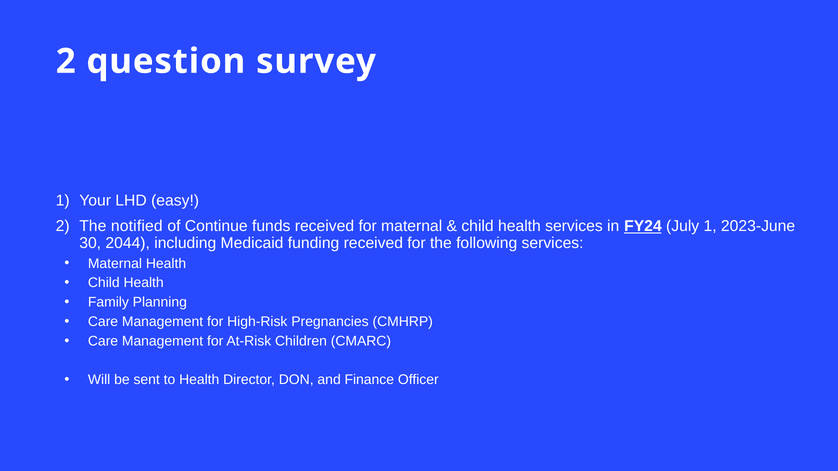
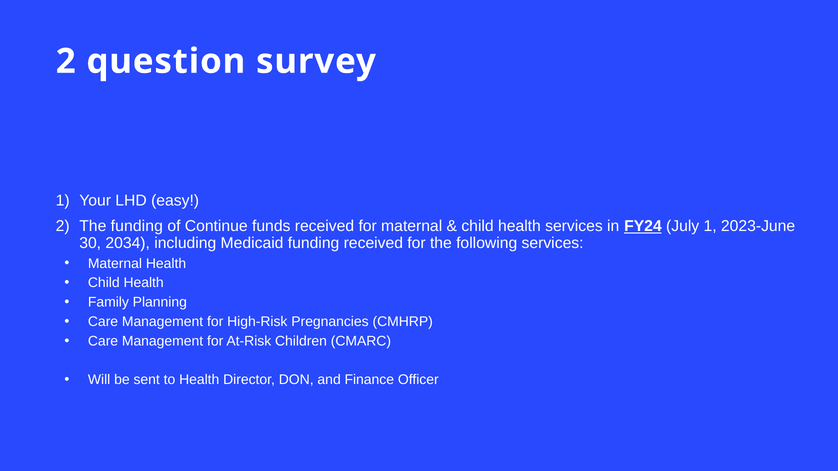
The notified: notified -> funding
2044: 2044 -> 2034
